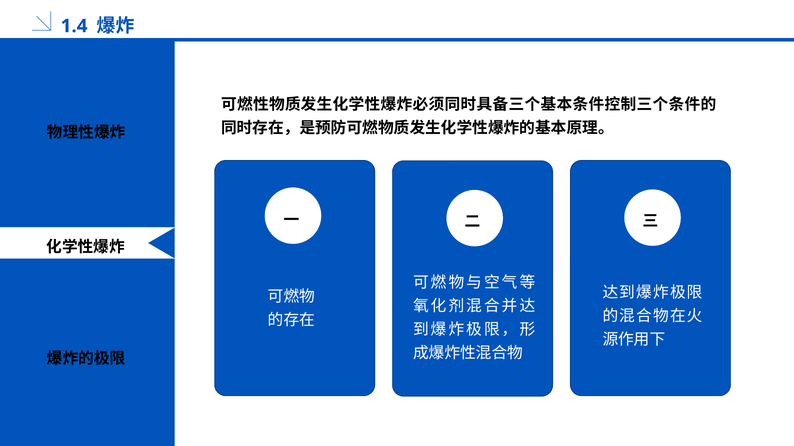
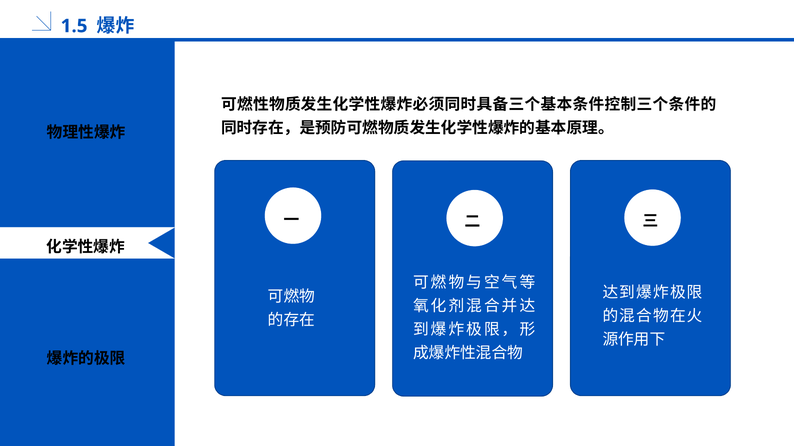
1.4: 1.4 -> 1.5
